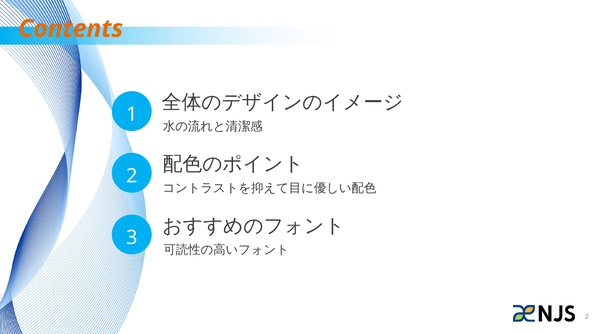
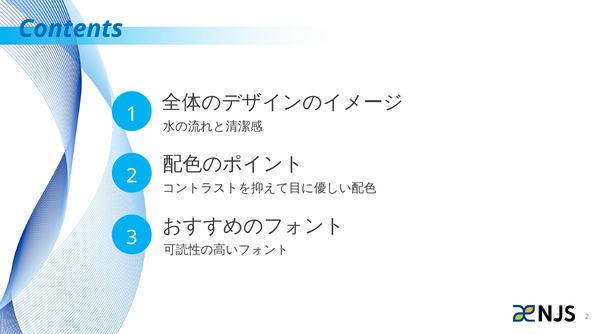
Contents colour: orange -> blue
